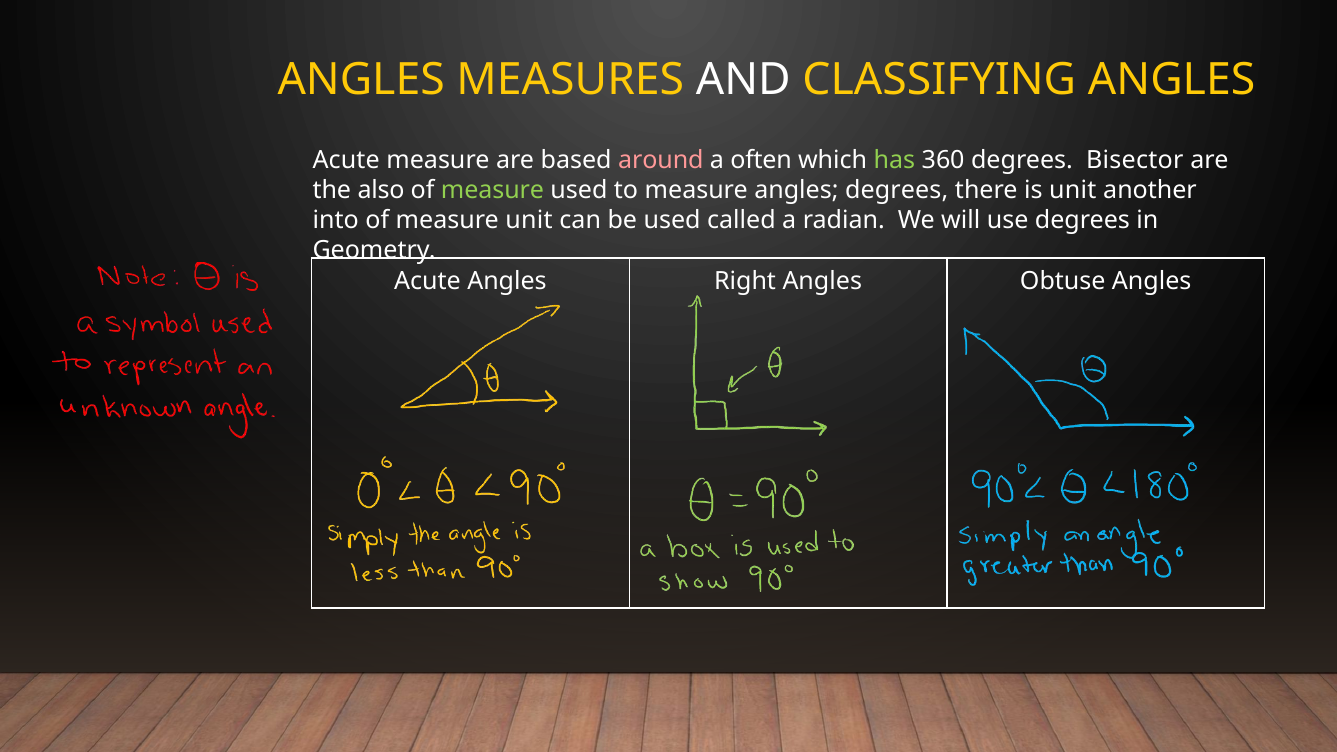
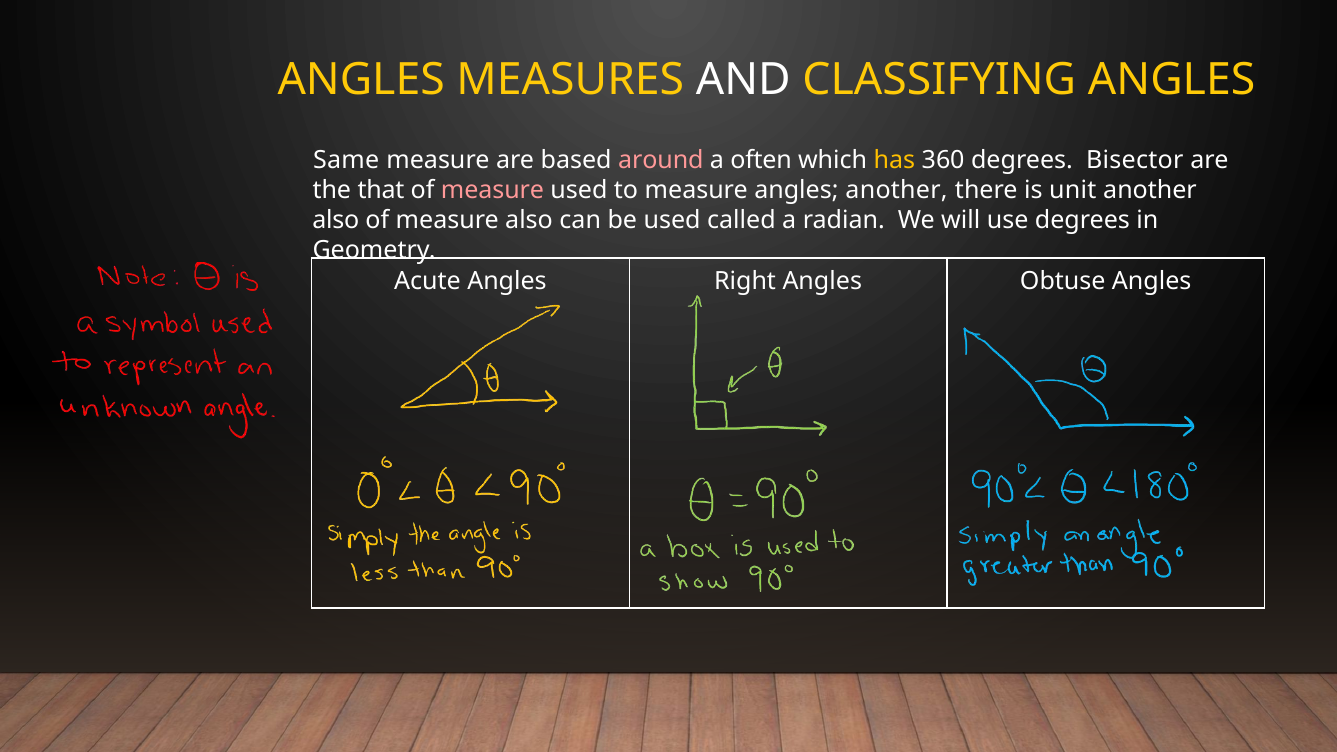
Acute at (346, 160): Acute -> Same
has colour: light green -> yellow
also: also -> that
measure at (493, 190) colour: light green -> pink
angles degrees: degrees -> another
into at (336, 220): into -> also
measure unit: unit -> also
